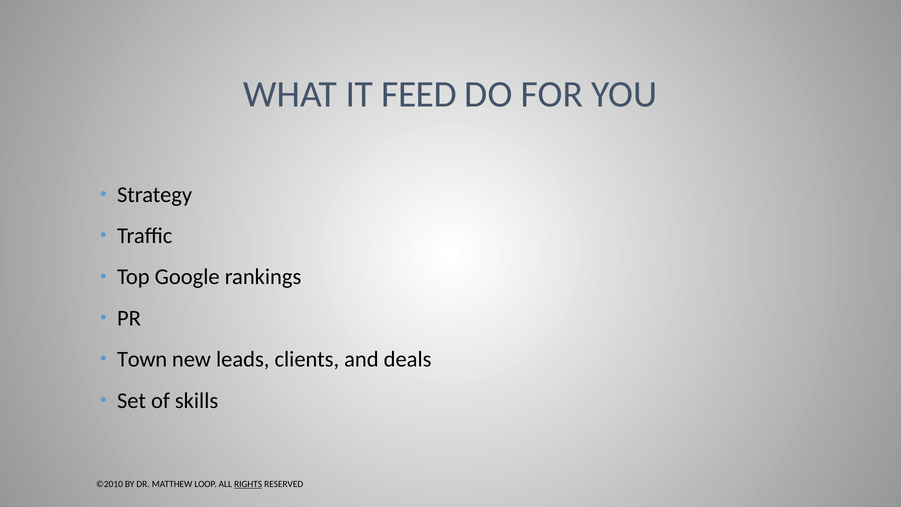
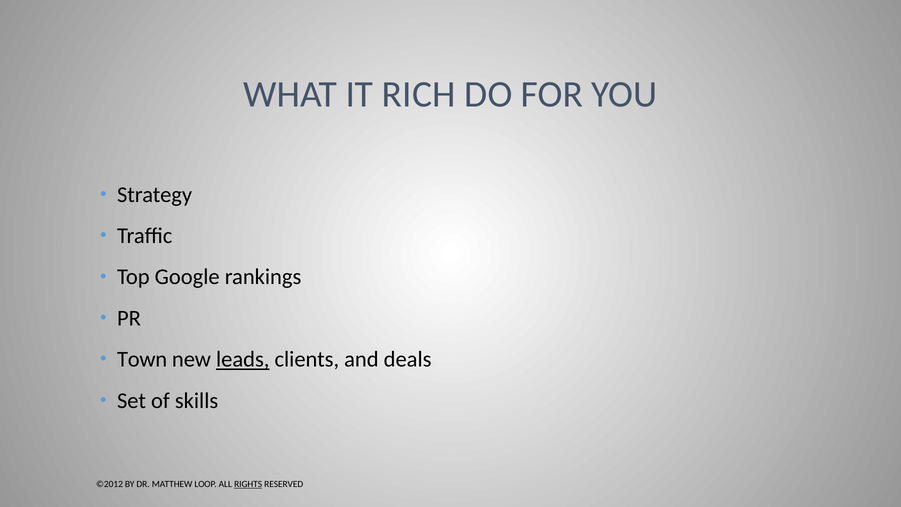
FEED: FEED -> RICH
leads underline: none -> present
©2010: ©2010 -> ©2012
